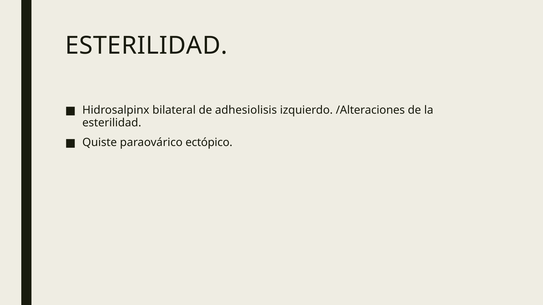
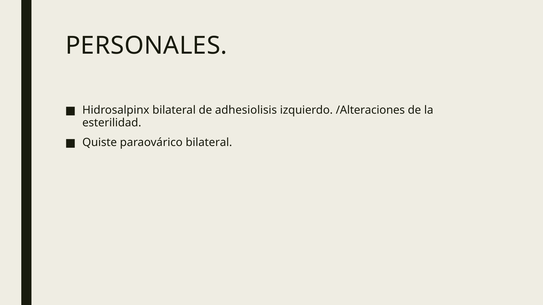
ESTERILIDAD at (146, 46): ESTERILIDAD -> PERSONALES
paraovárico ectópico: ectópico -> bilateral
